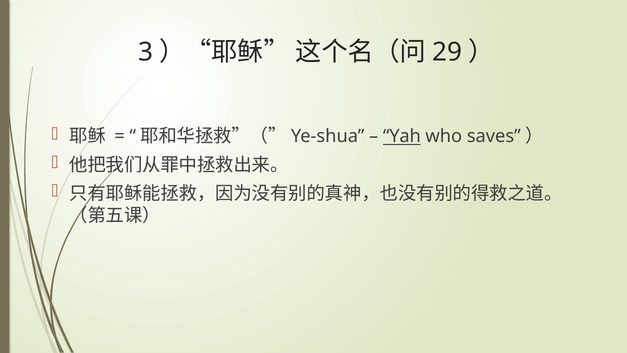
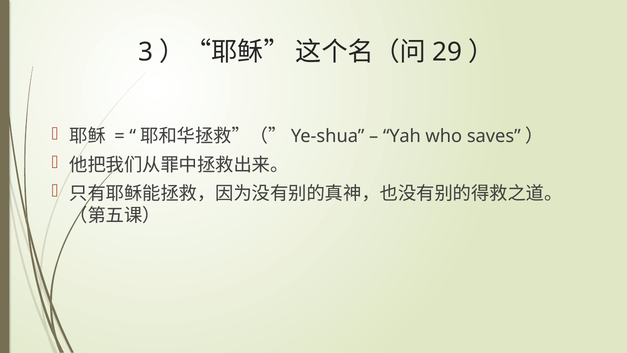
Yah underline: present -> none
